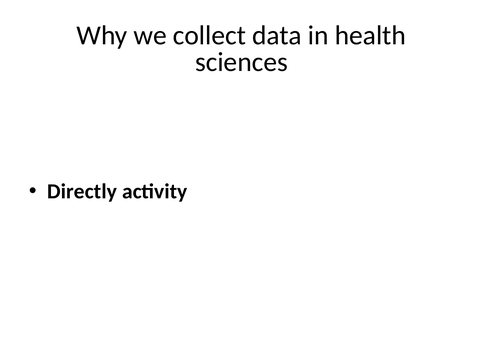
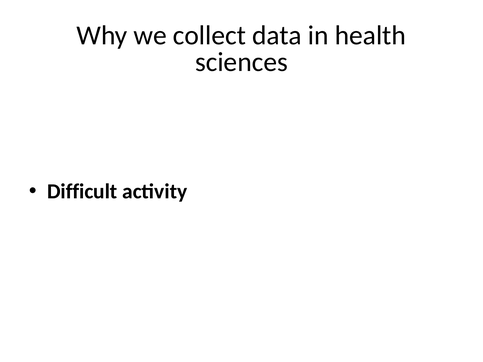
Directly: Directly -> Difficult
